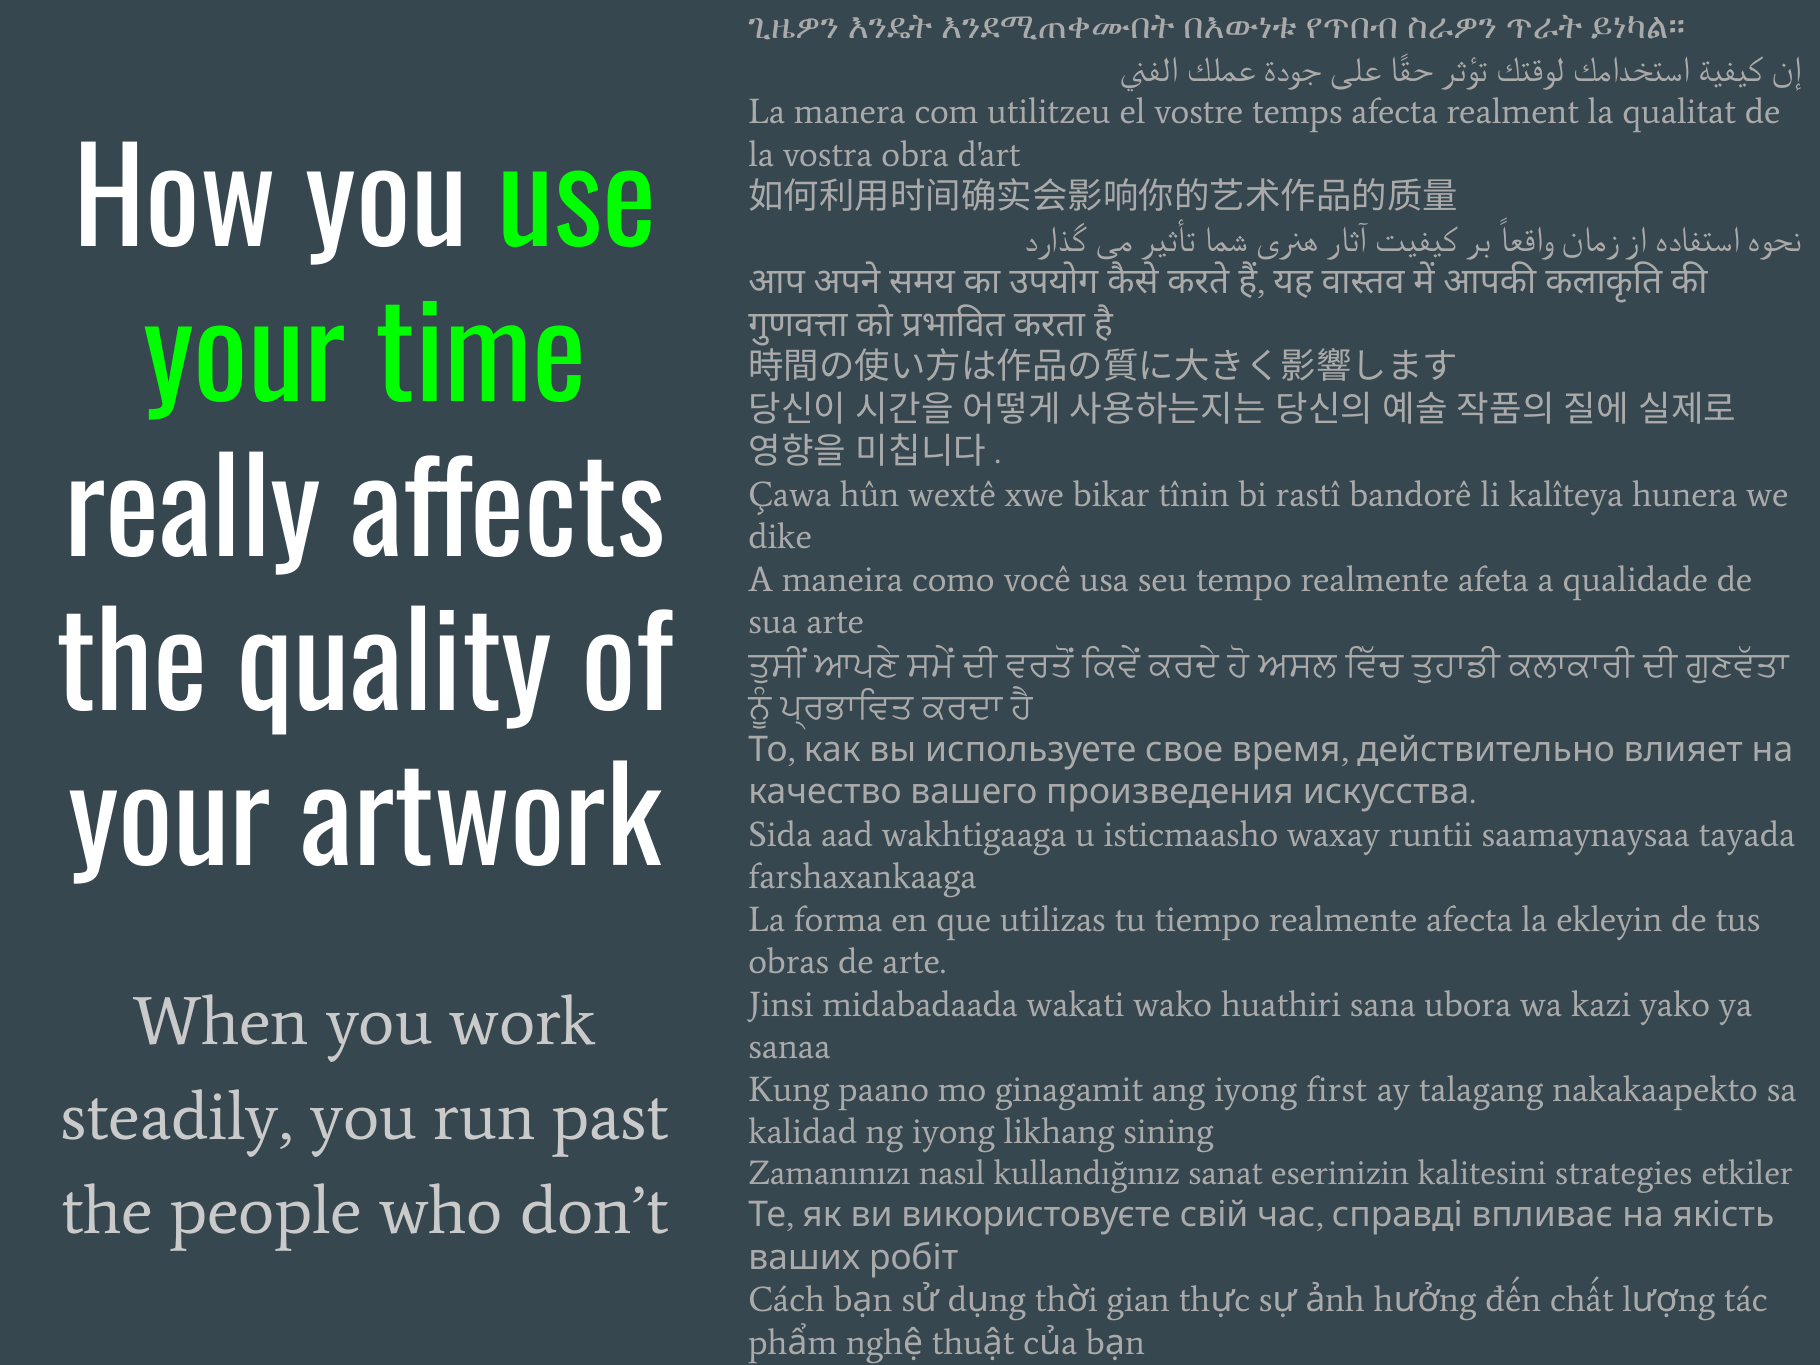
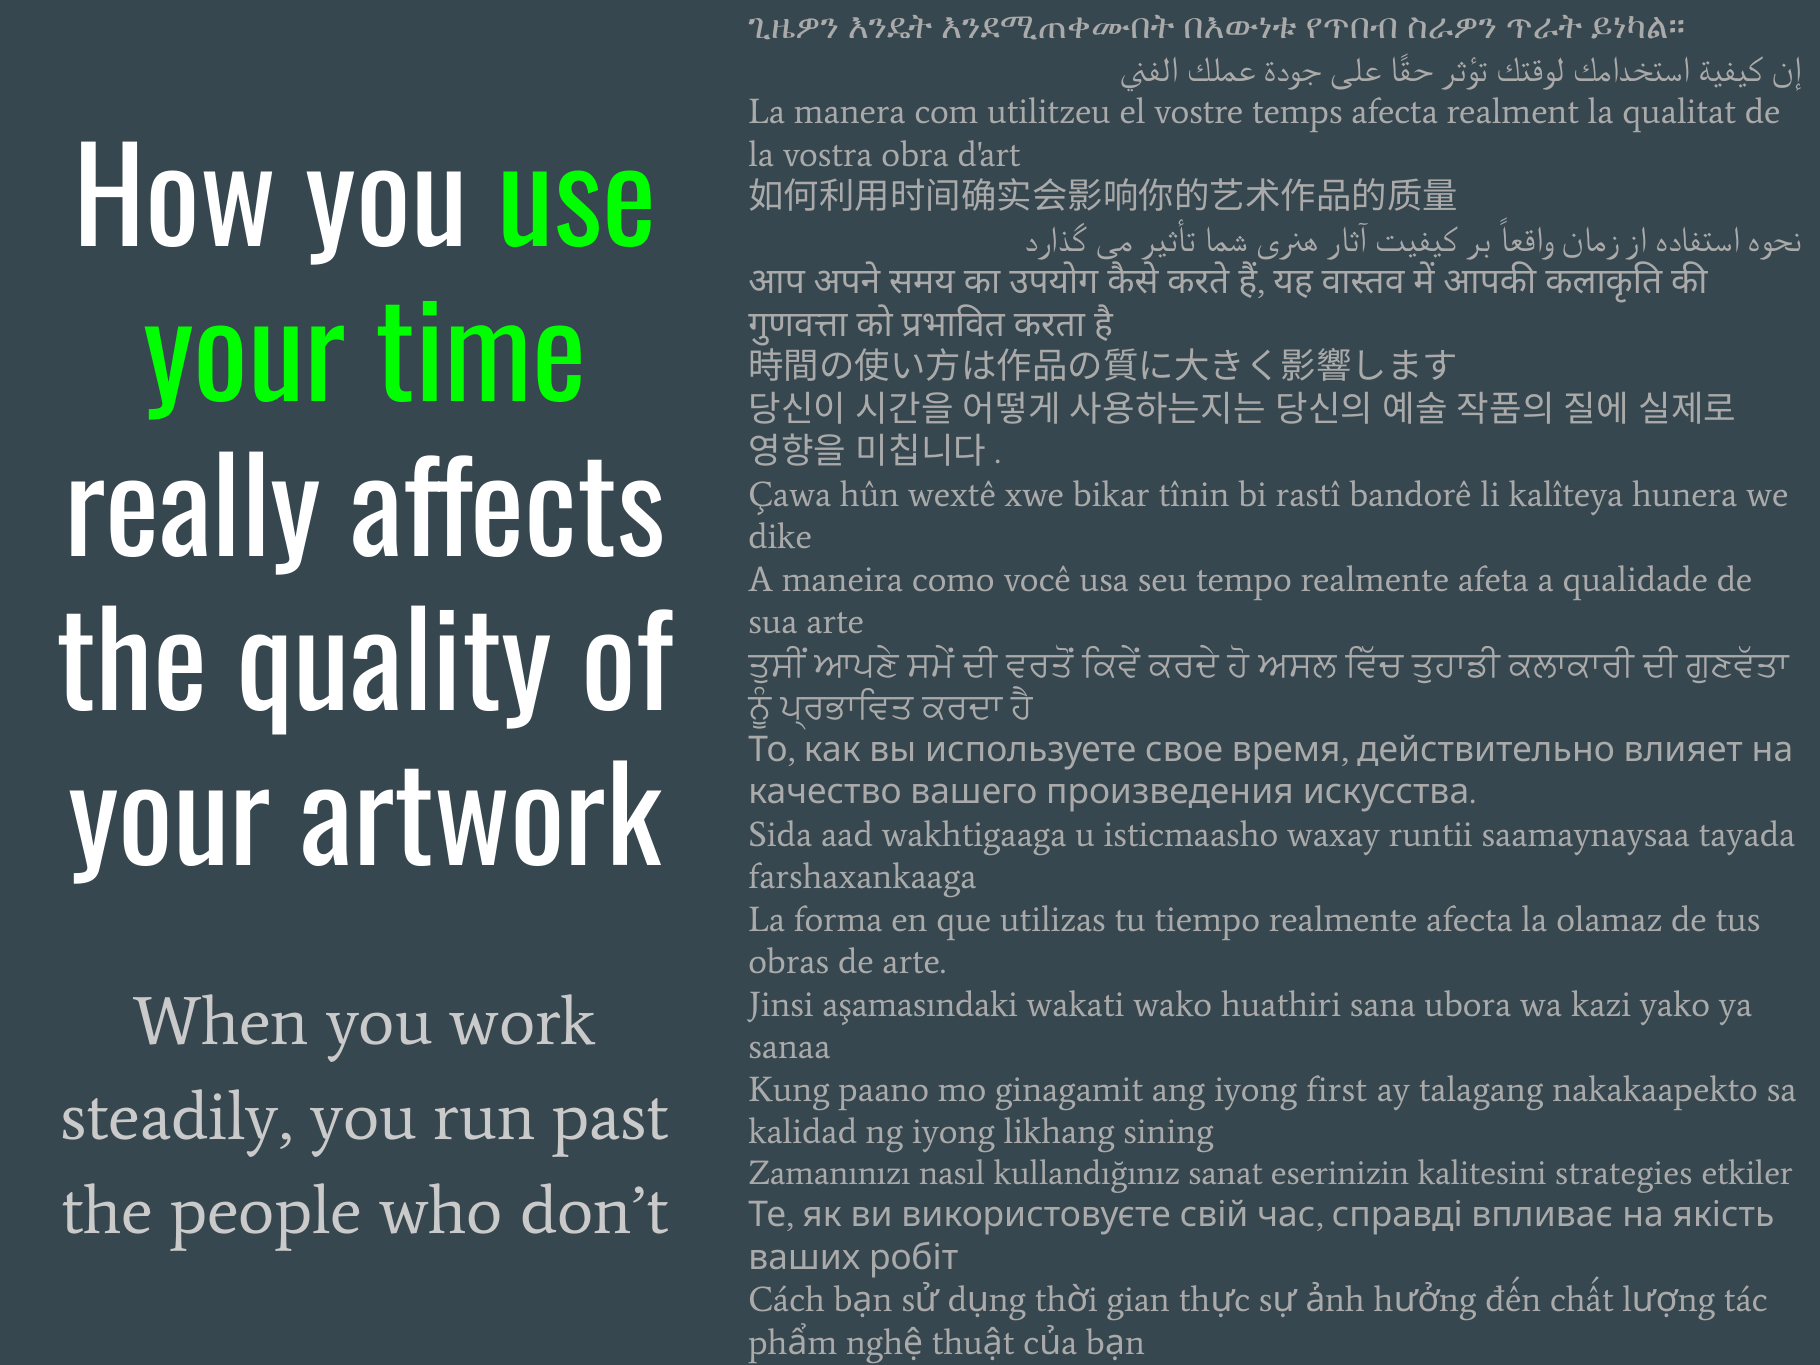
ekleyin: ekleyin -> olamaz
midabadaada: midabadaada -> aşamasındaki
